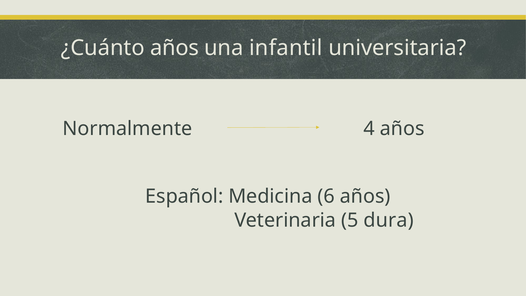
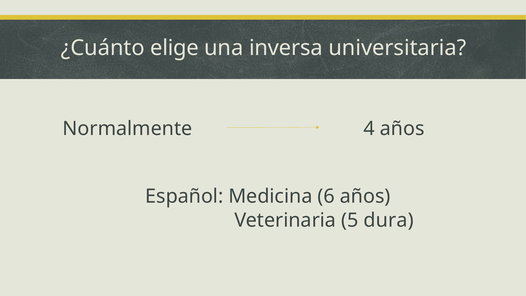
¿Cuánto años: años -> elige
infantil: infantil -> inversa
